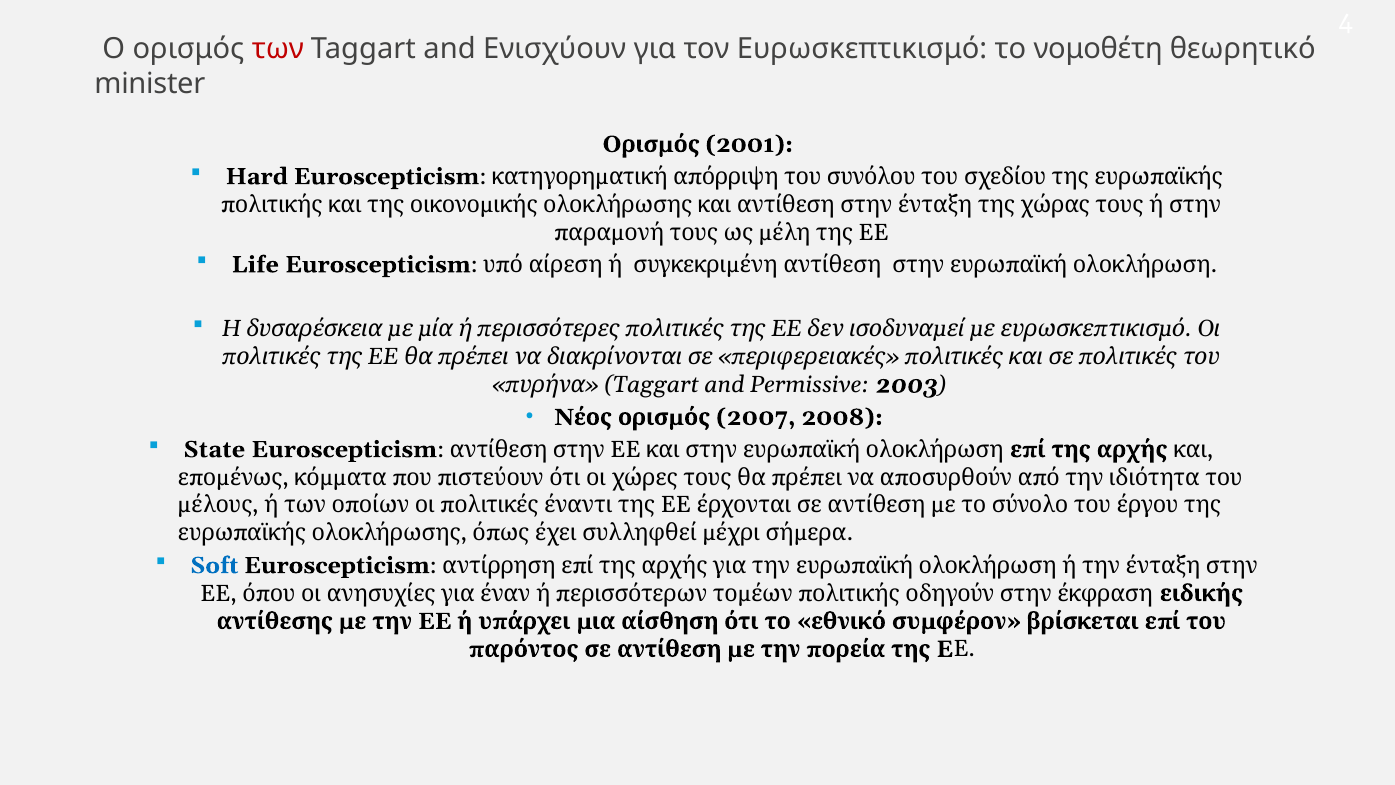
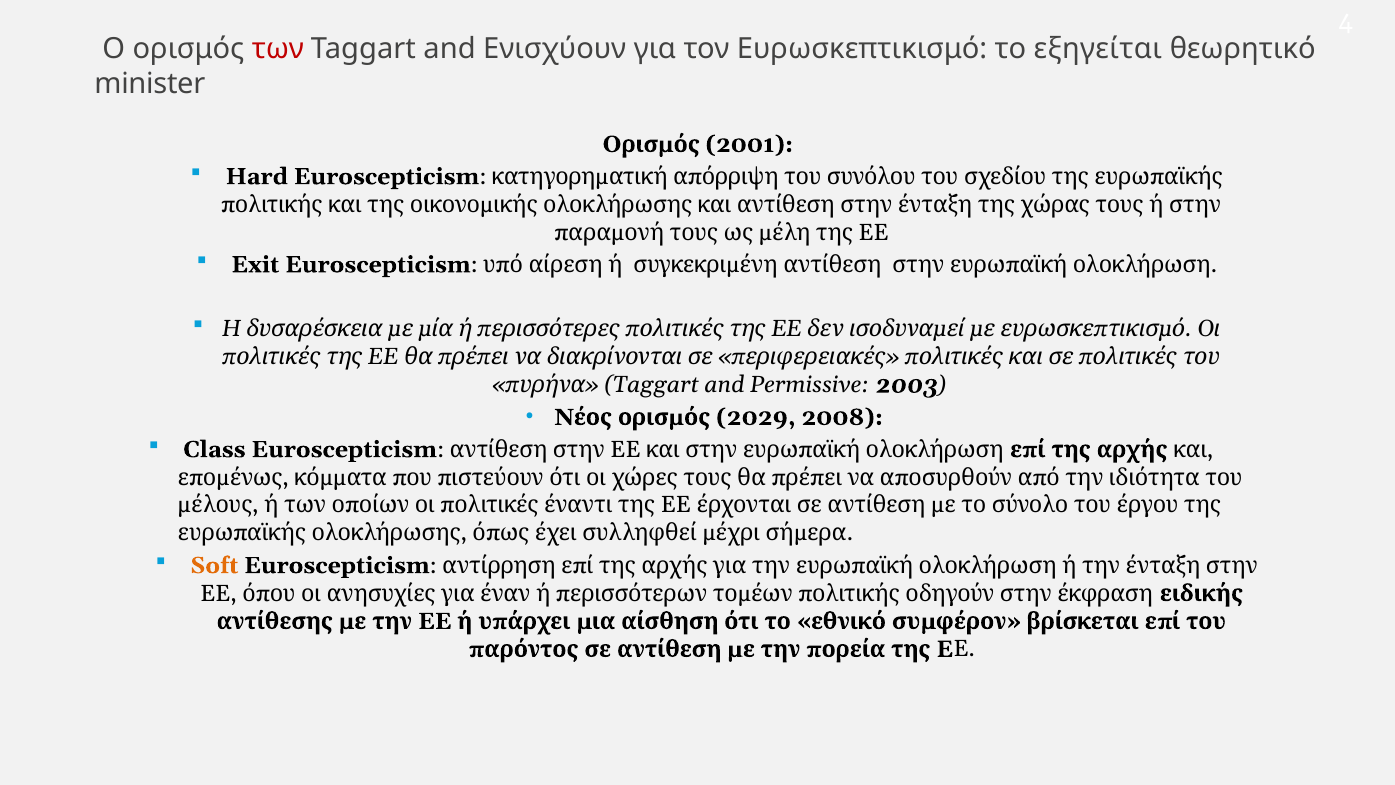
νομοθέτη: νομοθέτη -> εξηγείται
Life: Life -> Exit
2007: 2007 -> 2029
State: State -> Class
Soft colour: blue -> orange
